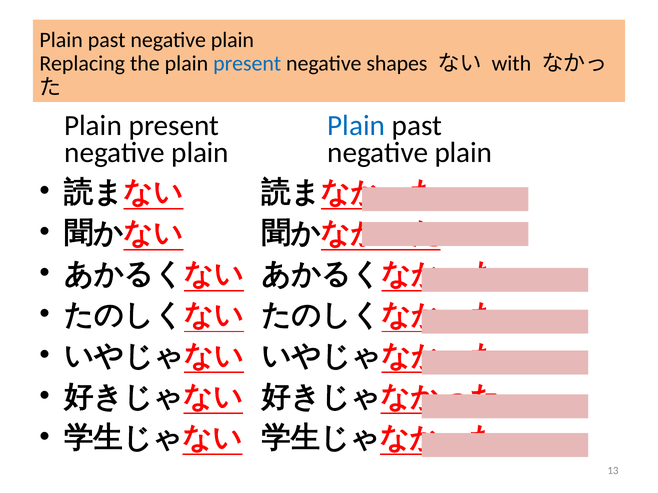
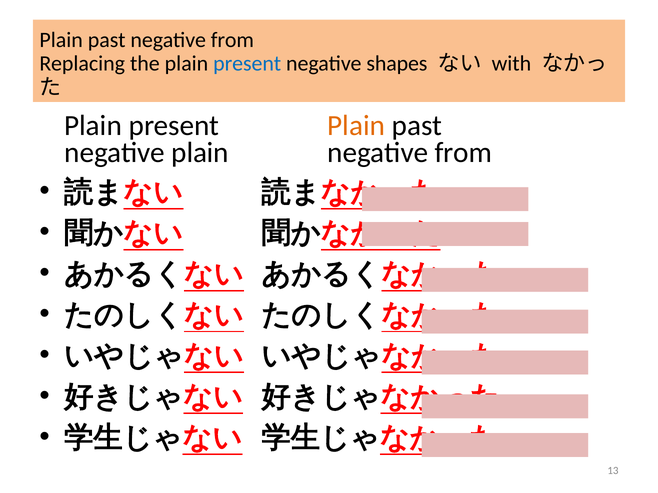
plain at (232, 40): plain -> from
Plain at (356, 126) colour: blue -> orange
plain at (463, 153): plain -> from
